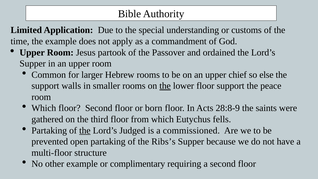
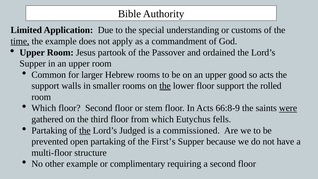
time underline: none -> present
chief: chief -> good
so else: else -> acts
peace: peace -> rolled
born: born -> stem
28:8-9: 28:8-9 -> 66:8-9
were underline: none -> present
Ribs’s: Ribs’s -> First’s
